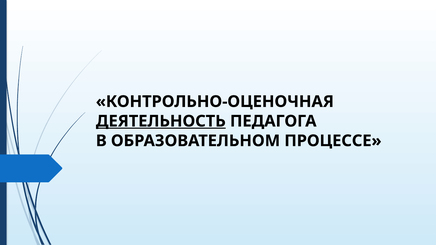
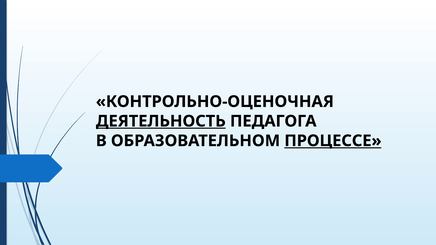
ПРОЦЕССЕ underline: none -> present
